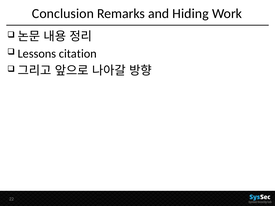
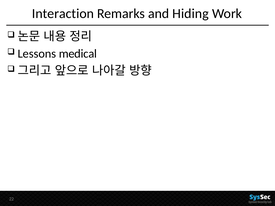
Conclusion: Conclusion -> Interaction
citation: citation -> medical
